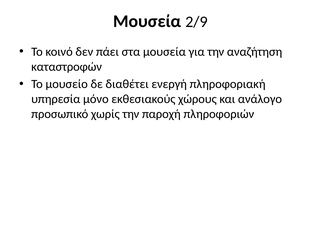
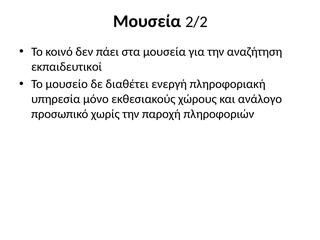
2/9: 2/9 -> 2/2
καταστροφών: καταστροφών -> εκπαιδευτικοί
